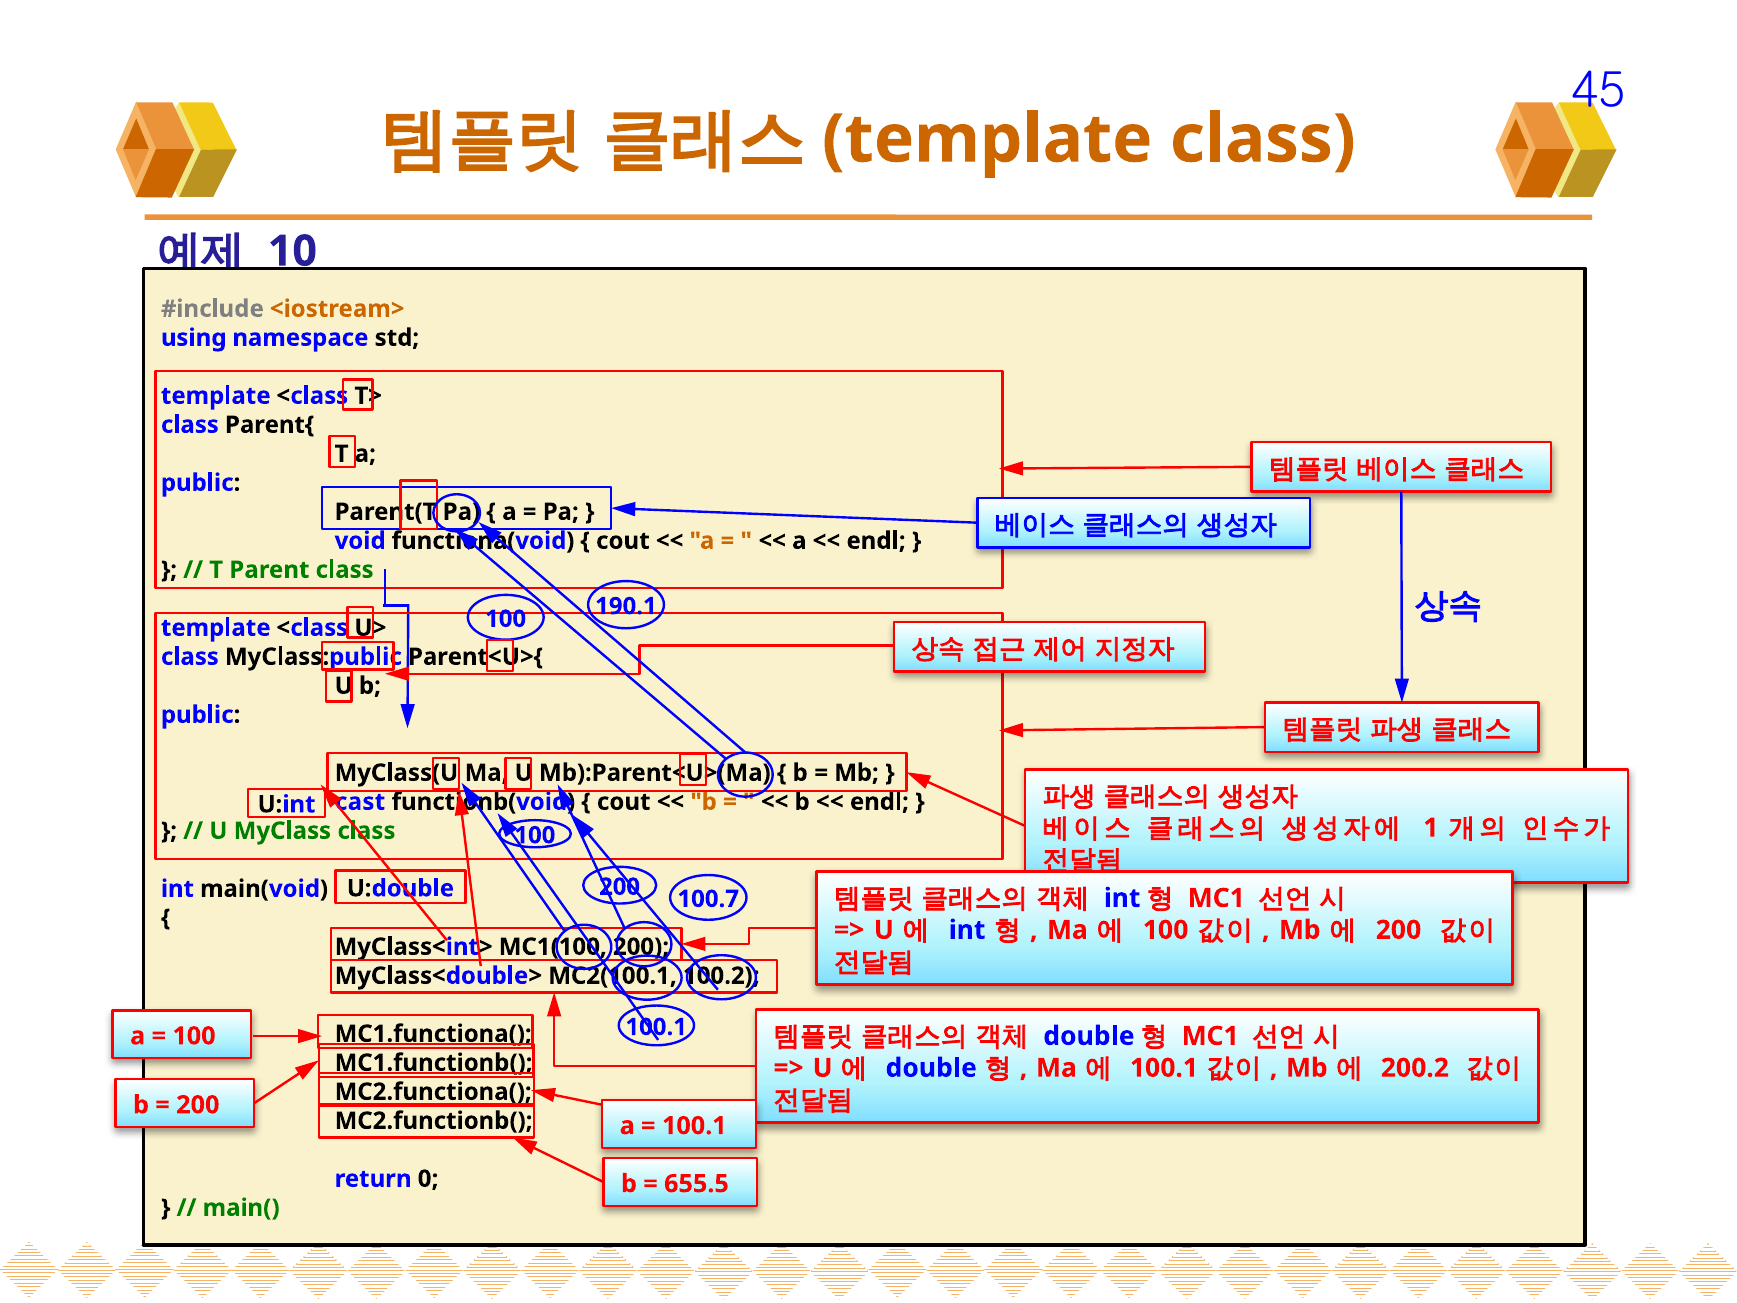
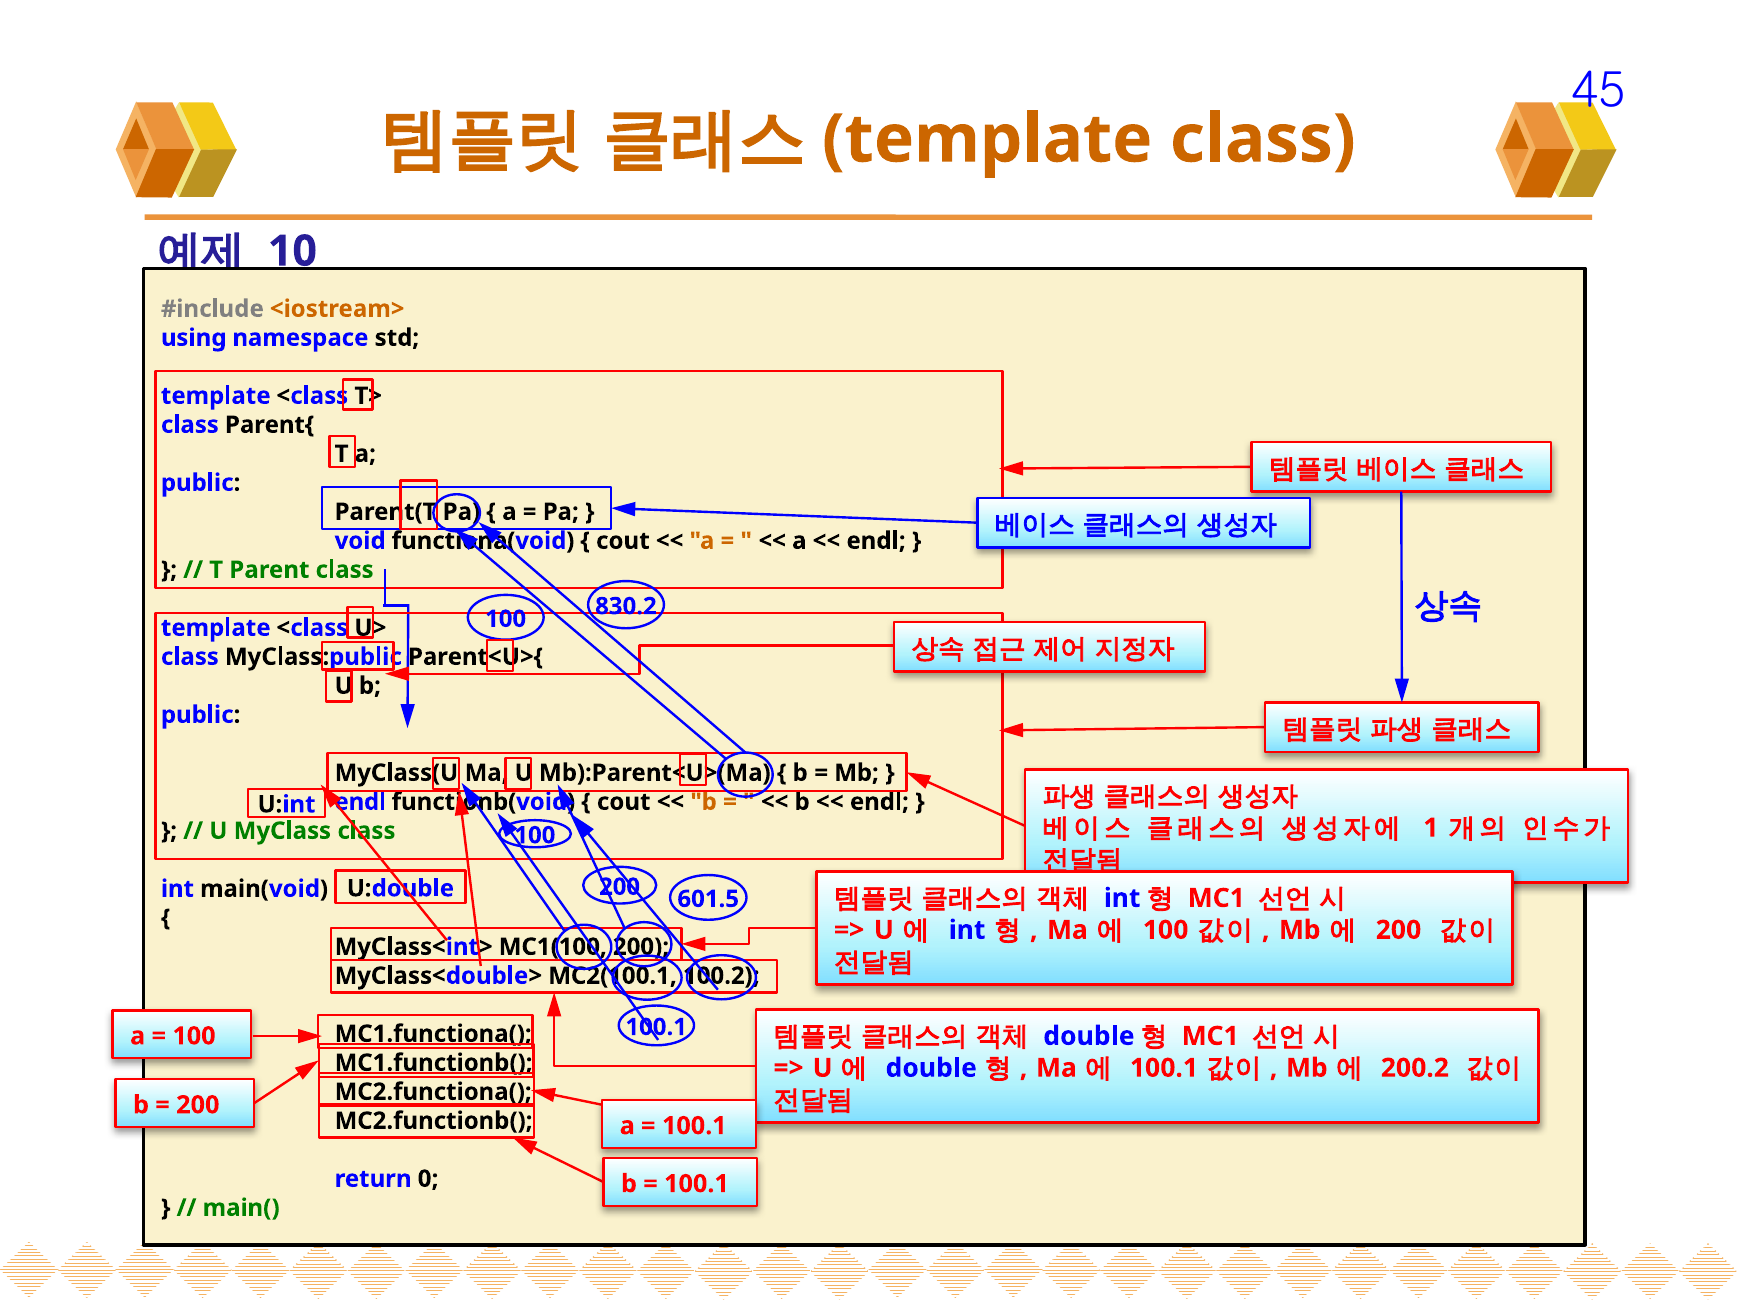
190.1: 190.1 -> 830.2
cast at (360, 802): cast -> endl
100.7: 100.7 -> 601.5
655.5 at (696, 1184): 655.5 -> 100.1
